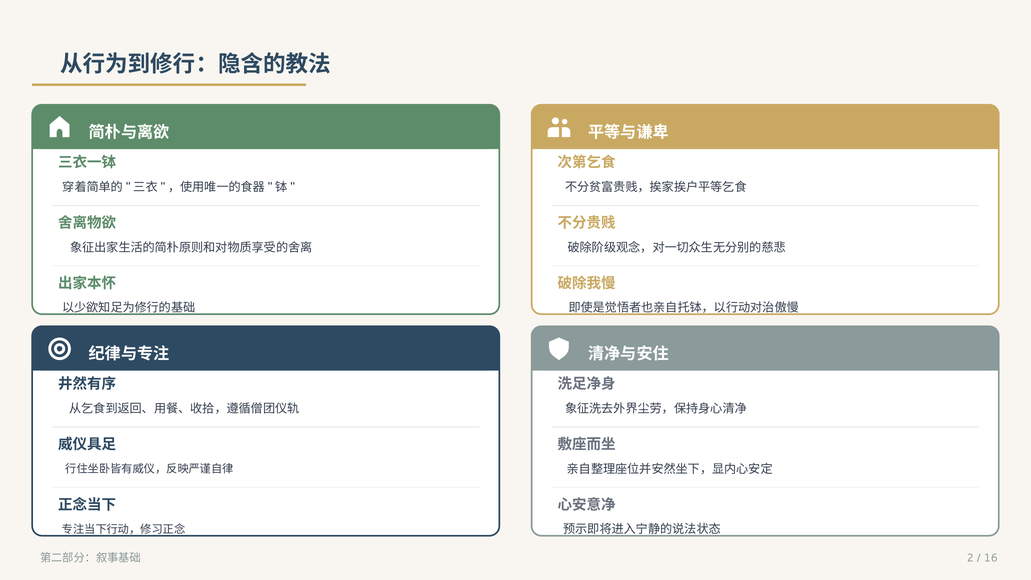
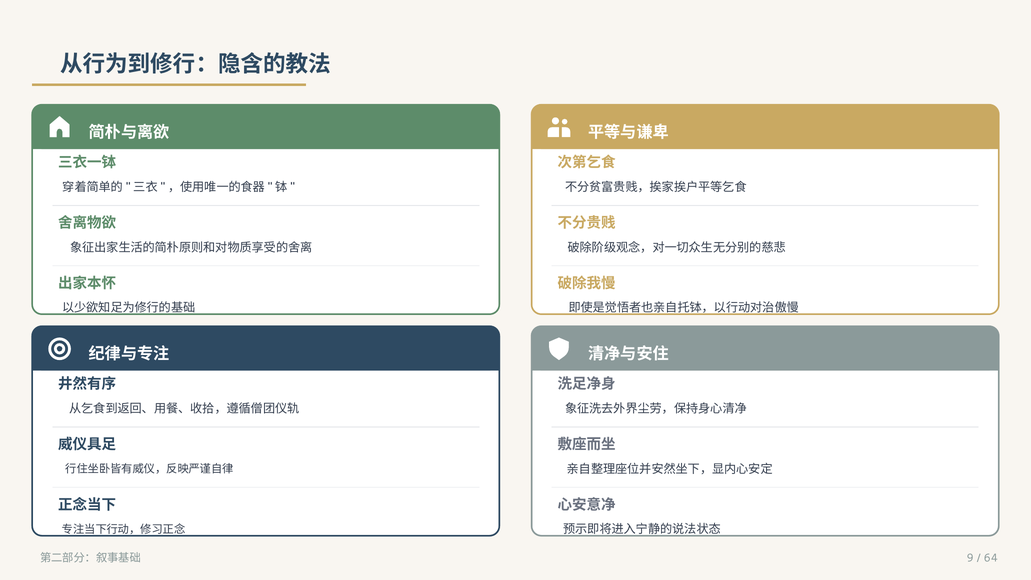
2: 2 -> 9
16: 16 -> 64
